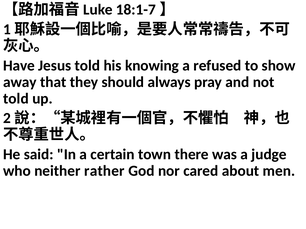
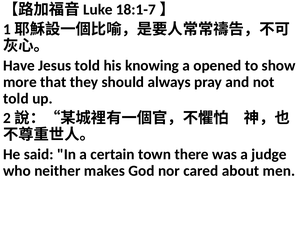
refused: refused -> opened
away: away -> more
rather: rather -> makes
